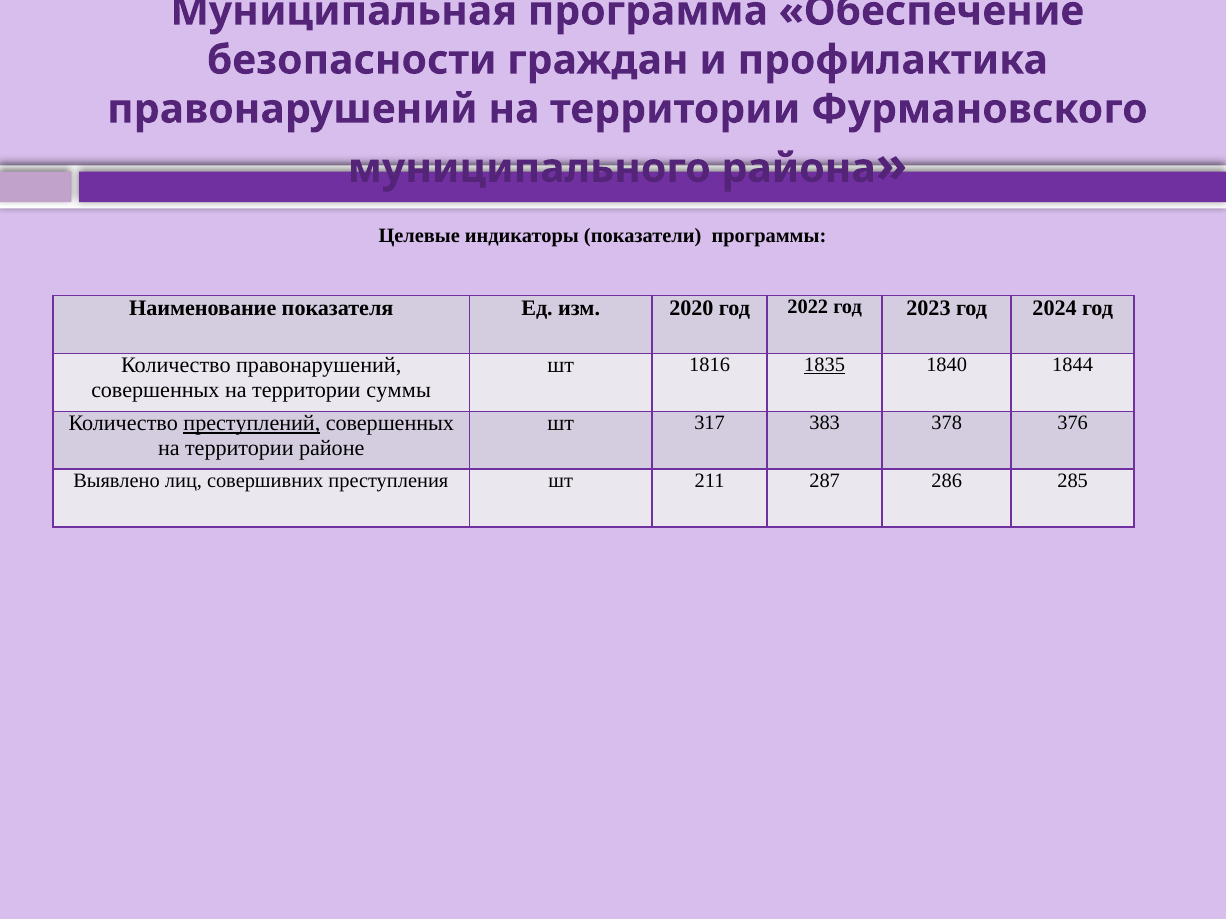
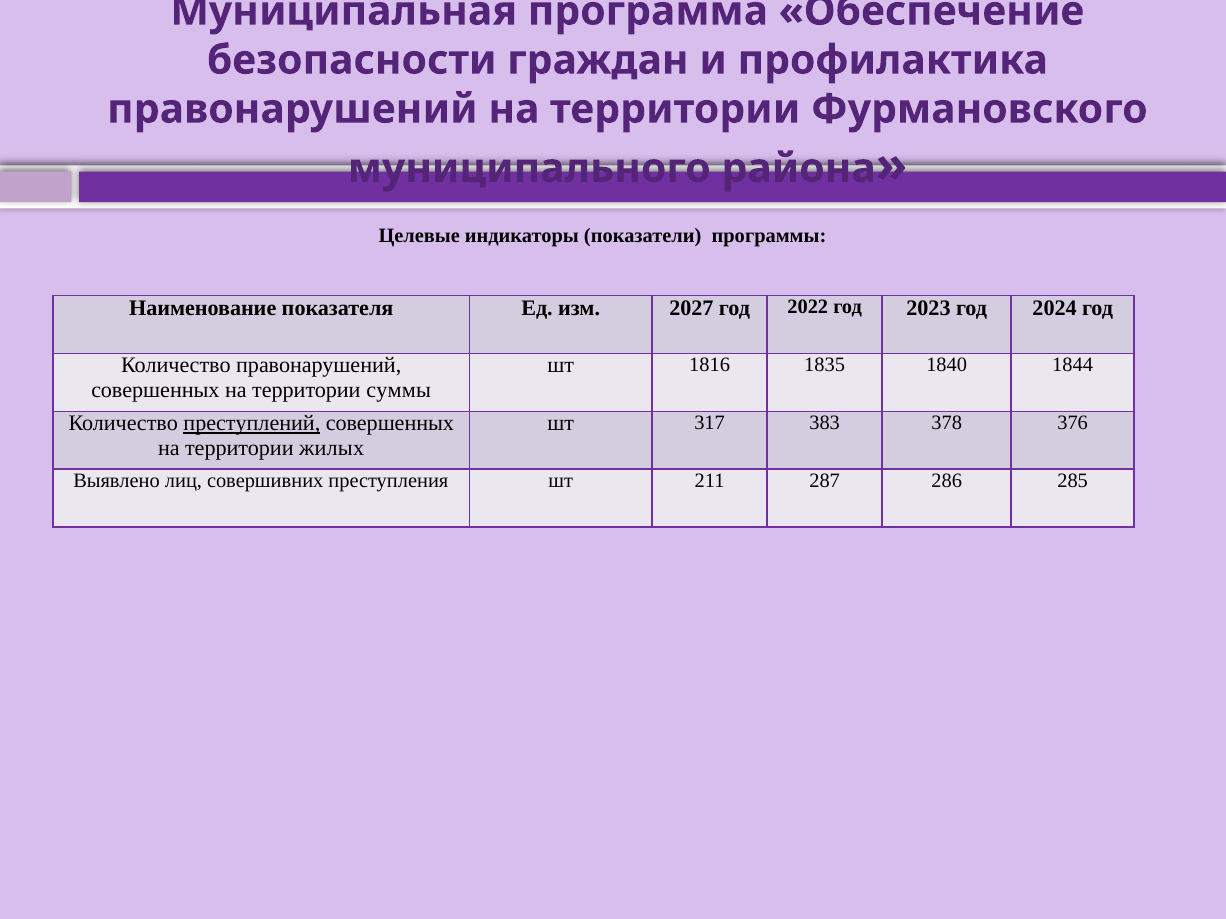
2020: 2020 -> 2027
1835 underline: present -> none
районе: районе -> жилых
